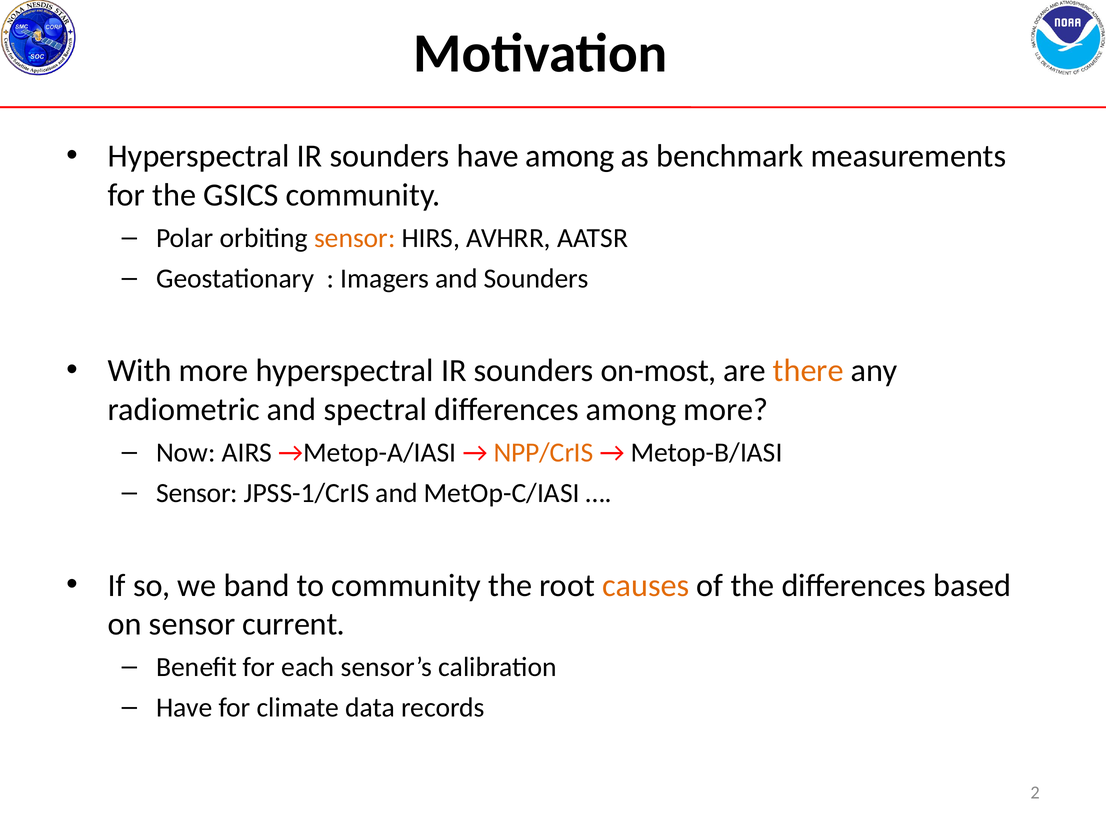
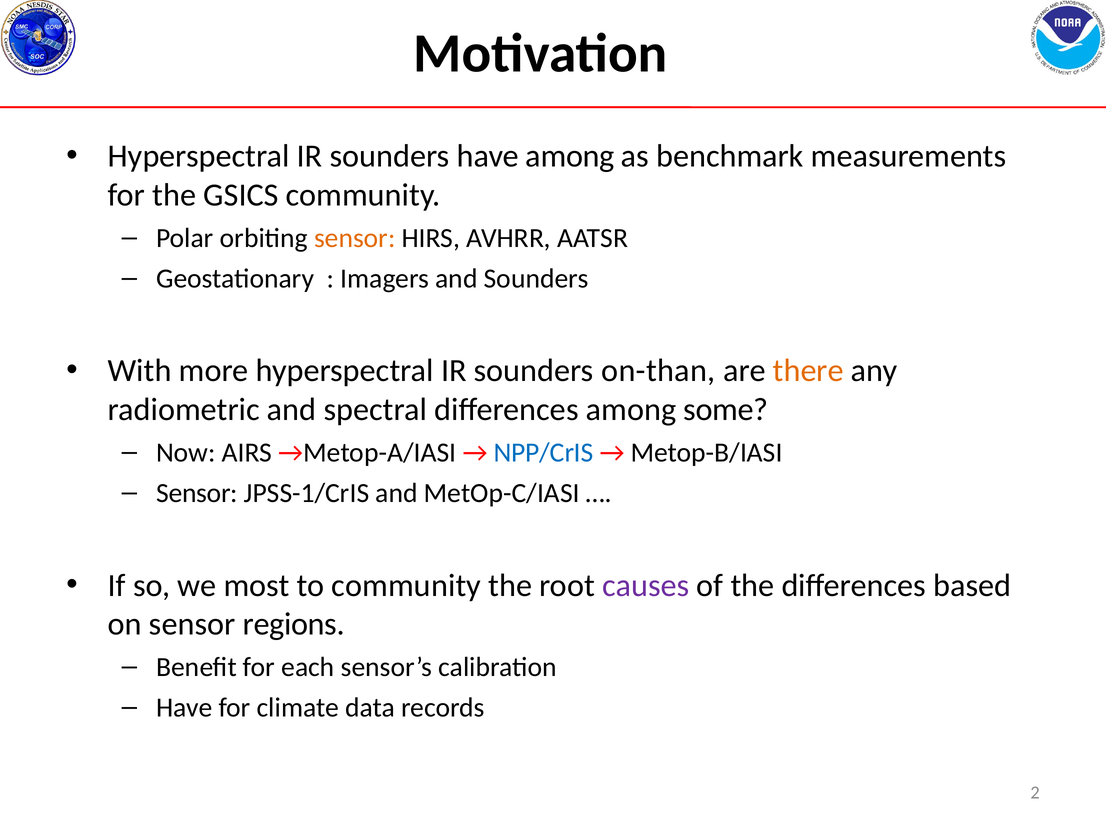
on-most: on-most -> on-than
among more: more -> some
NPP/CrIS colour: orange -> blue
band: band -> most
causes colour: orange -> purple
current: current -> regions
